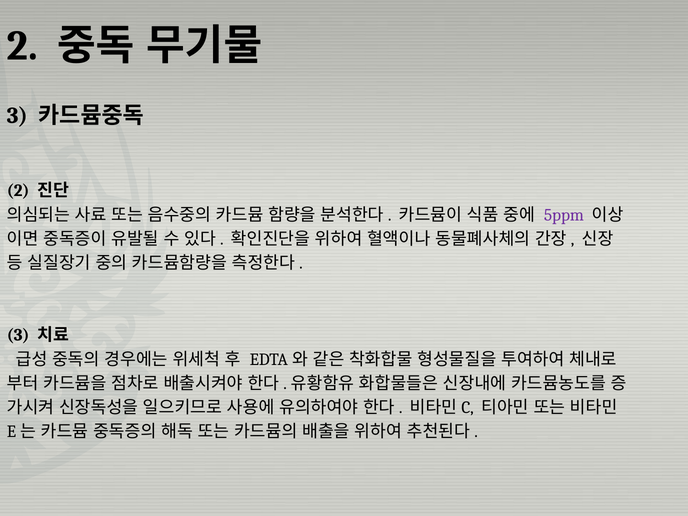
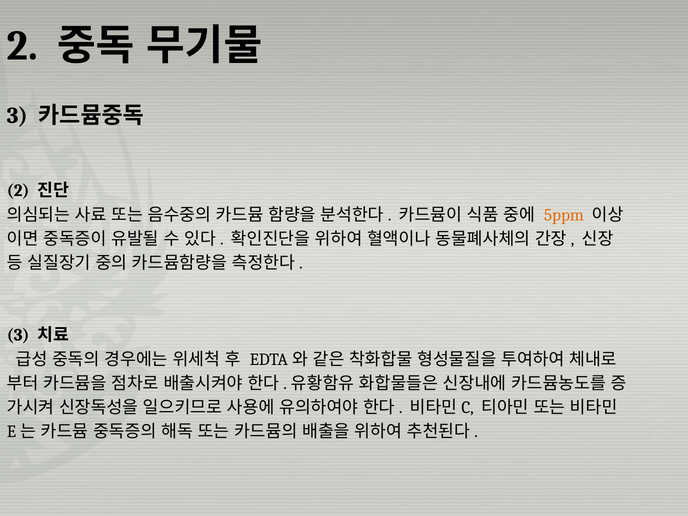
5ppm colour: purple -> orange
